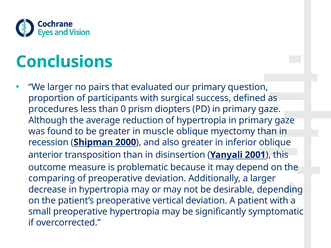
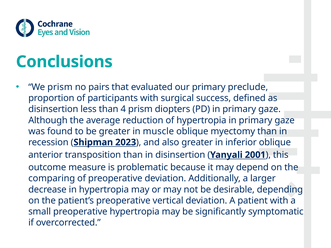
We larger: larger -> prism
question: question -> preclude
procedures at (53, 109): procedures -> disinsertion
0: 0 -> 4
2000: 2000 -> 2023
